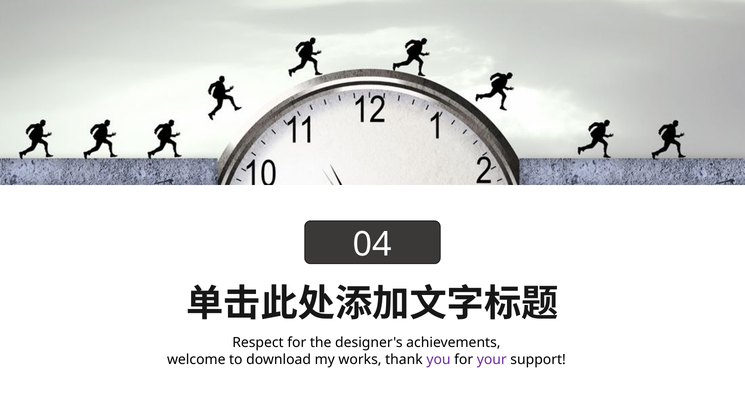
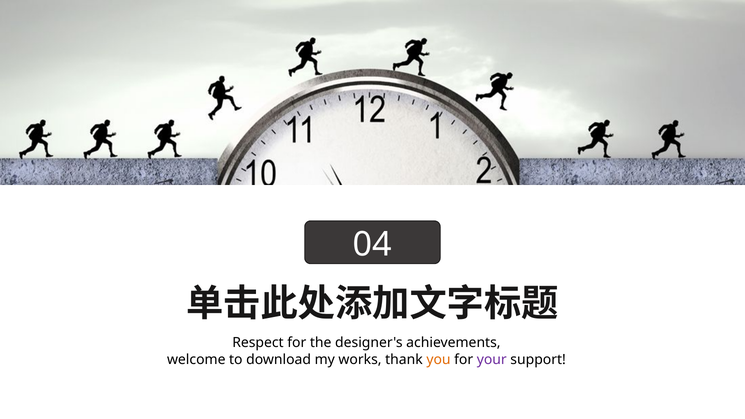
you colour: purple -> orange
